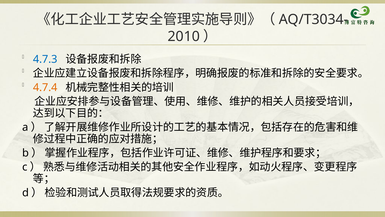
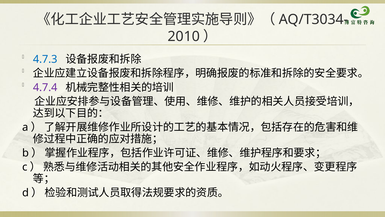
4.7.4 colour: orange -> purple
